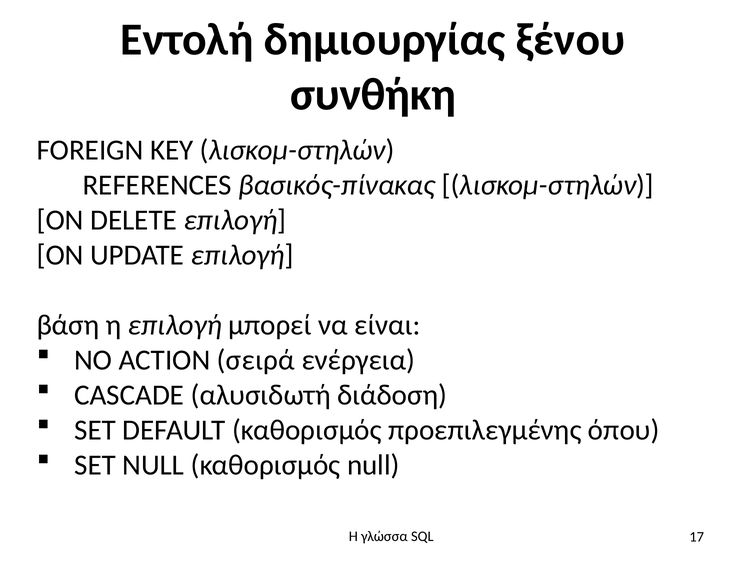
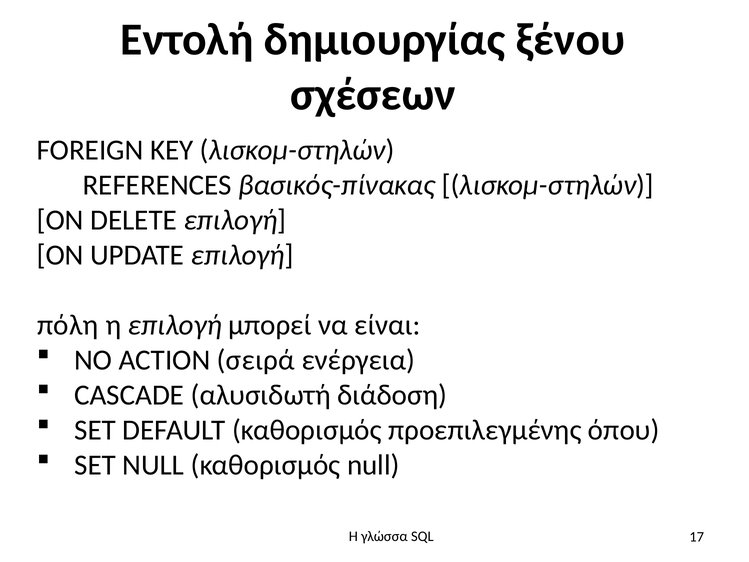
συνθήκη: συνθήκη -> σχέσεων
βάση: βάση -> πόλη
